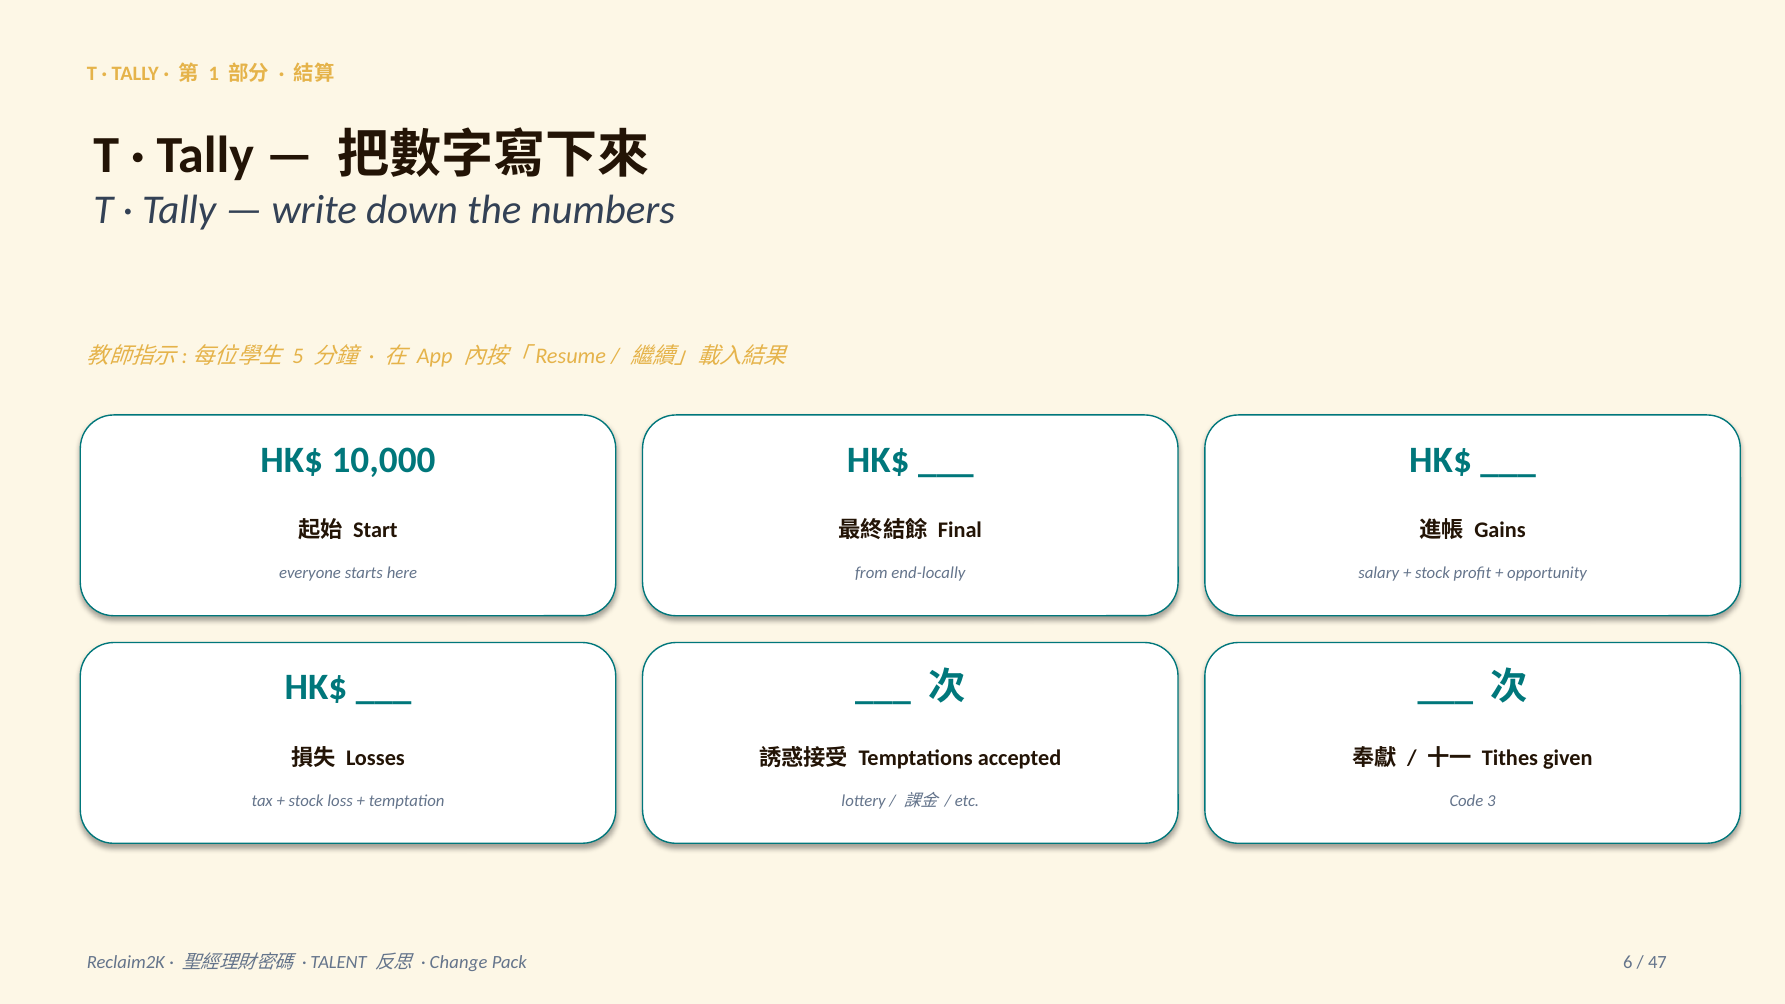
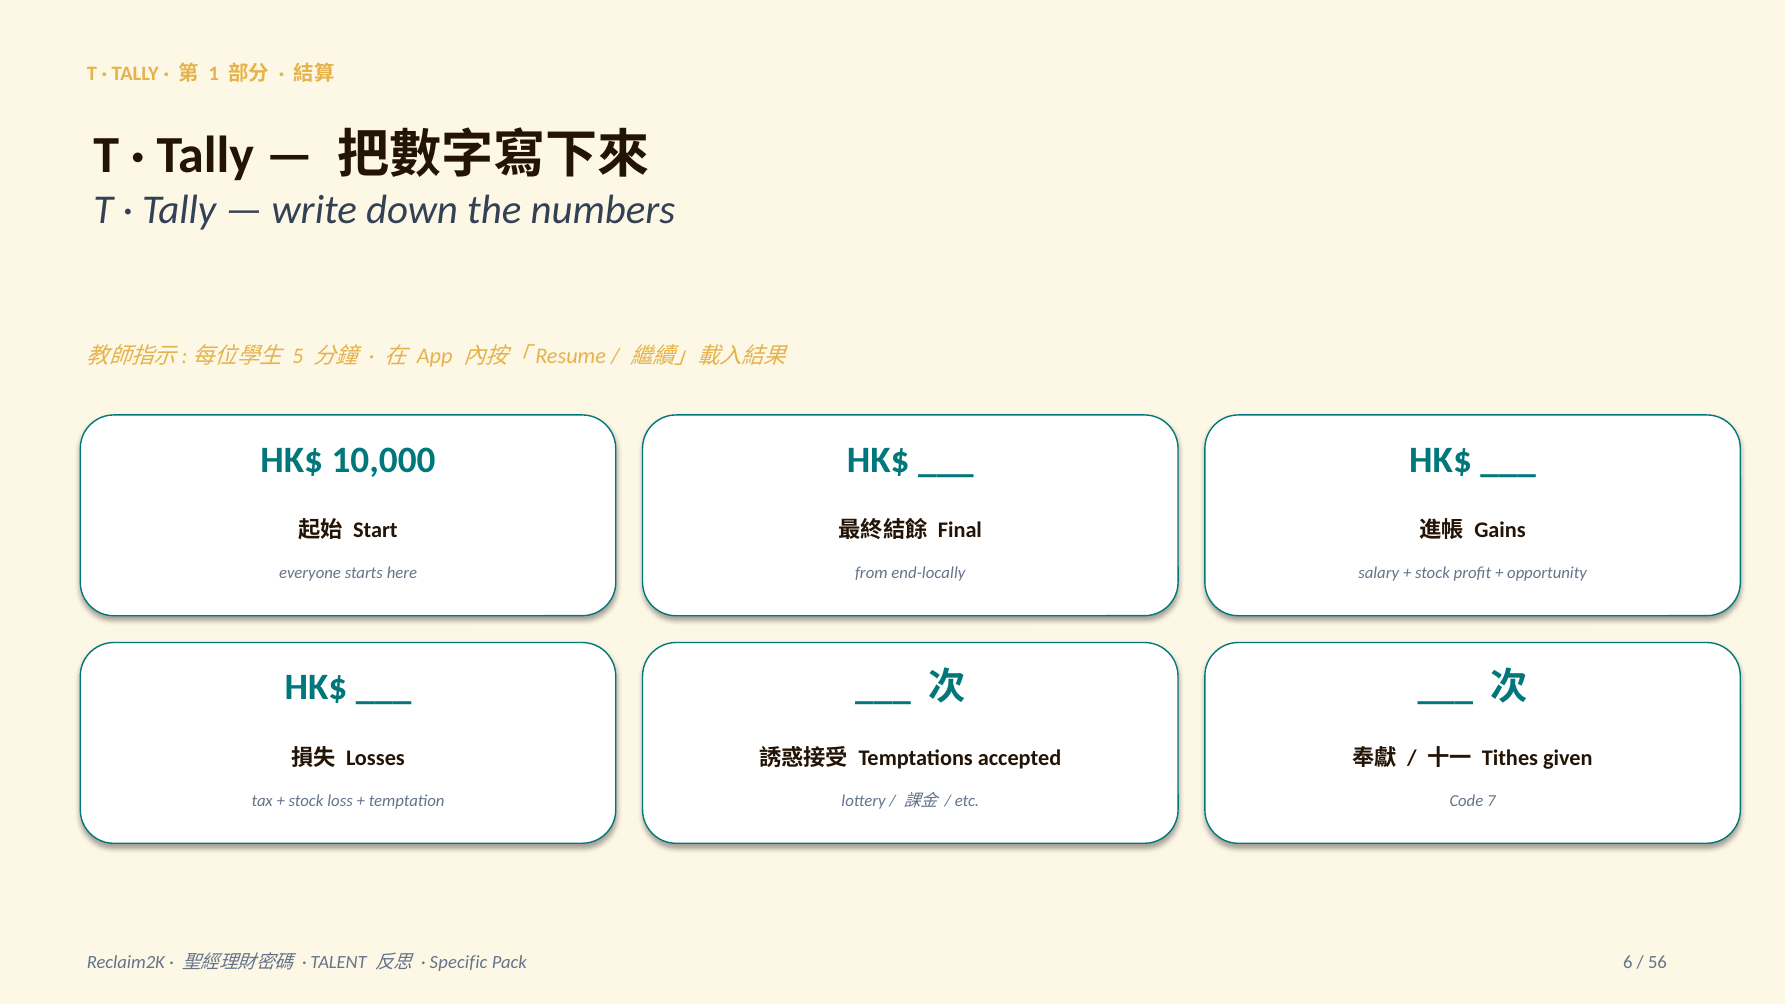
3: 3 -> 7
Change: Change -> Specific
47: 47 -> 56
